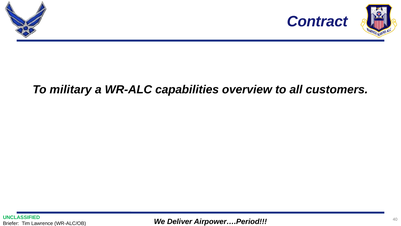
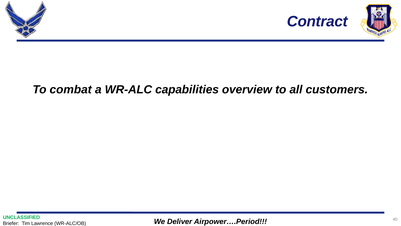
military: military -> combat
